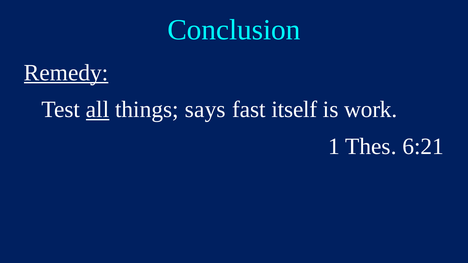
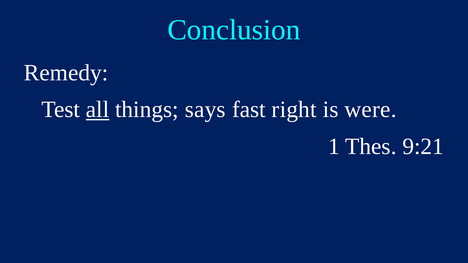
Remedy underline: present -> none
itself: itself -> right
work: work -> were
6:21: 6:21 -> 9:21
